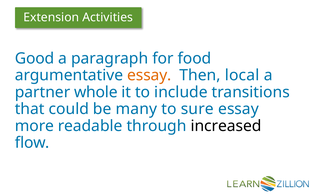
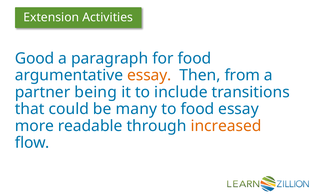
local: local -> from
whole: whole -> being
to sure: sure -> food
increased colour: black -> orange
